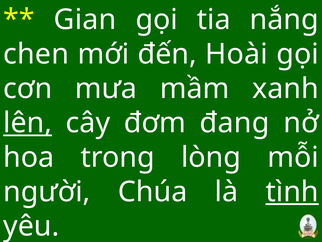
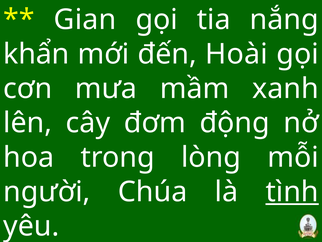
chen: chen -> khẩn
lên underline: present -> none
đang: đang -> động
